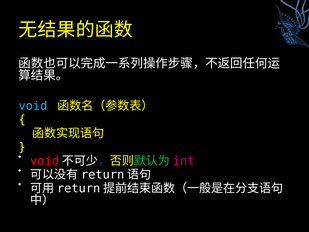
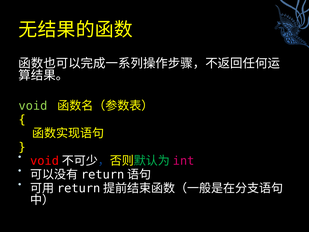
void colour: light blue -> light green
